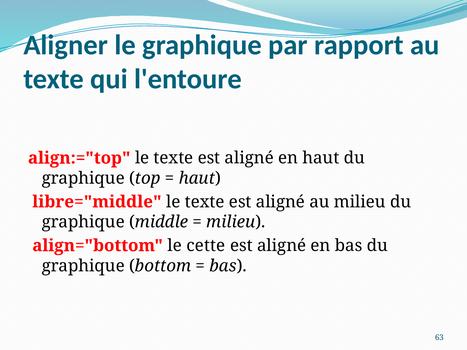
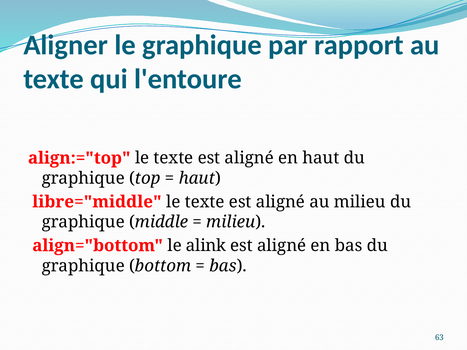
cette: cette -> alink
